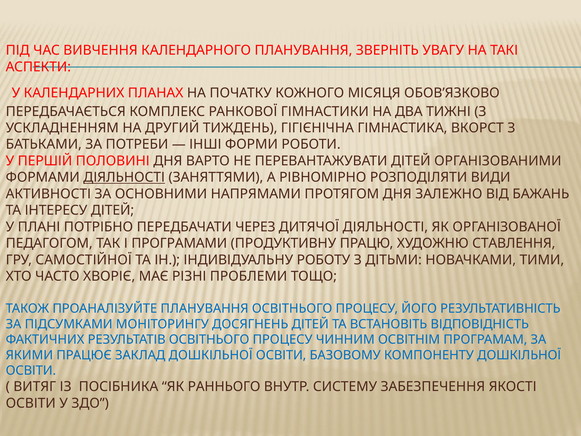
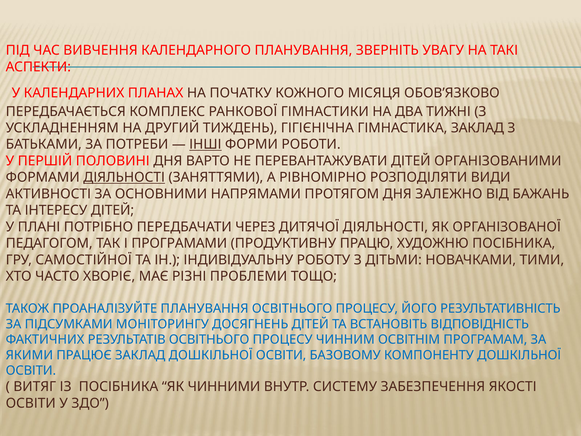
ГІМНАСТИКА ВКОРСТ: ВКОРСТ -> ЗАКЛАД
ІНШІ underline: none -> present
ХУДОЖНЮ СТАВЛЕННЯ: СТАВЛЕННЯ -> ПОСІБНИКА
РАННЬОГО: РАННЬОГО -> ЧИННИМИ
